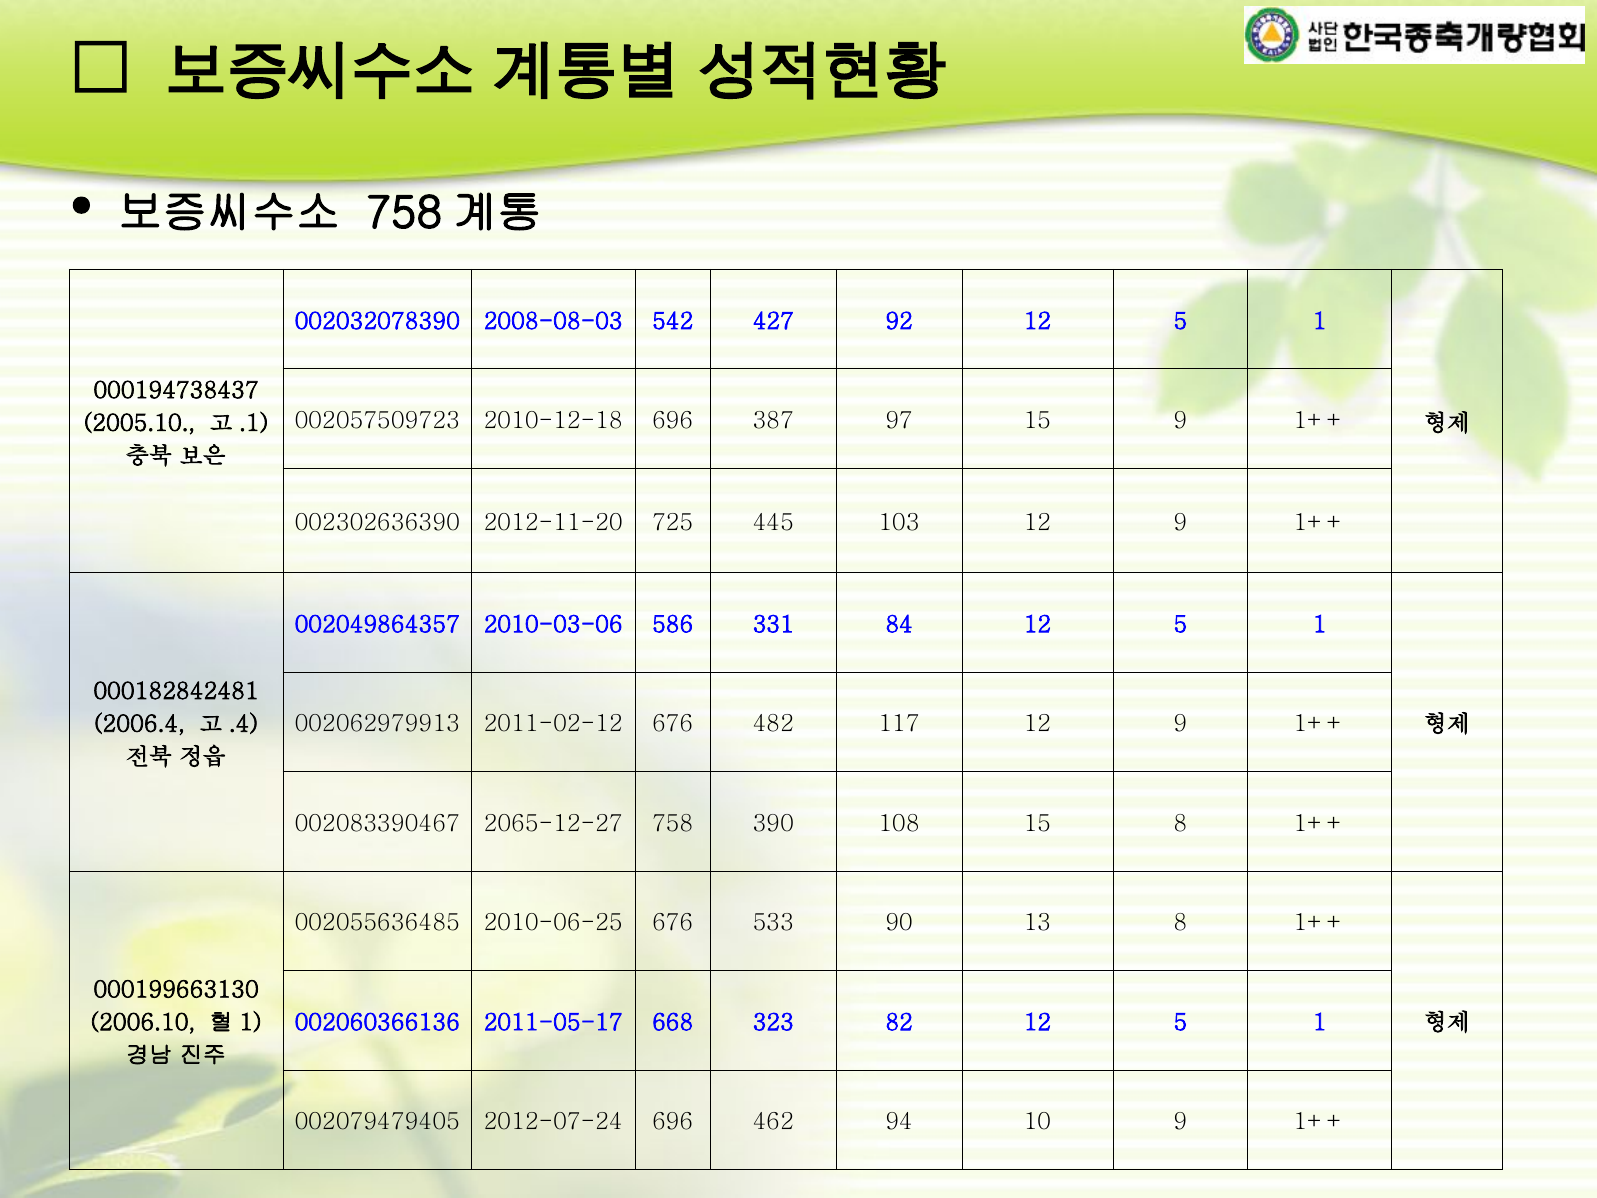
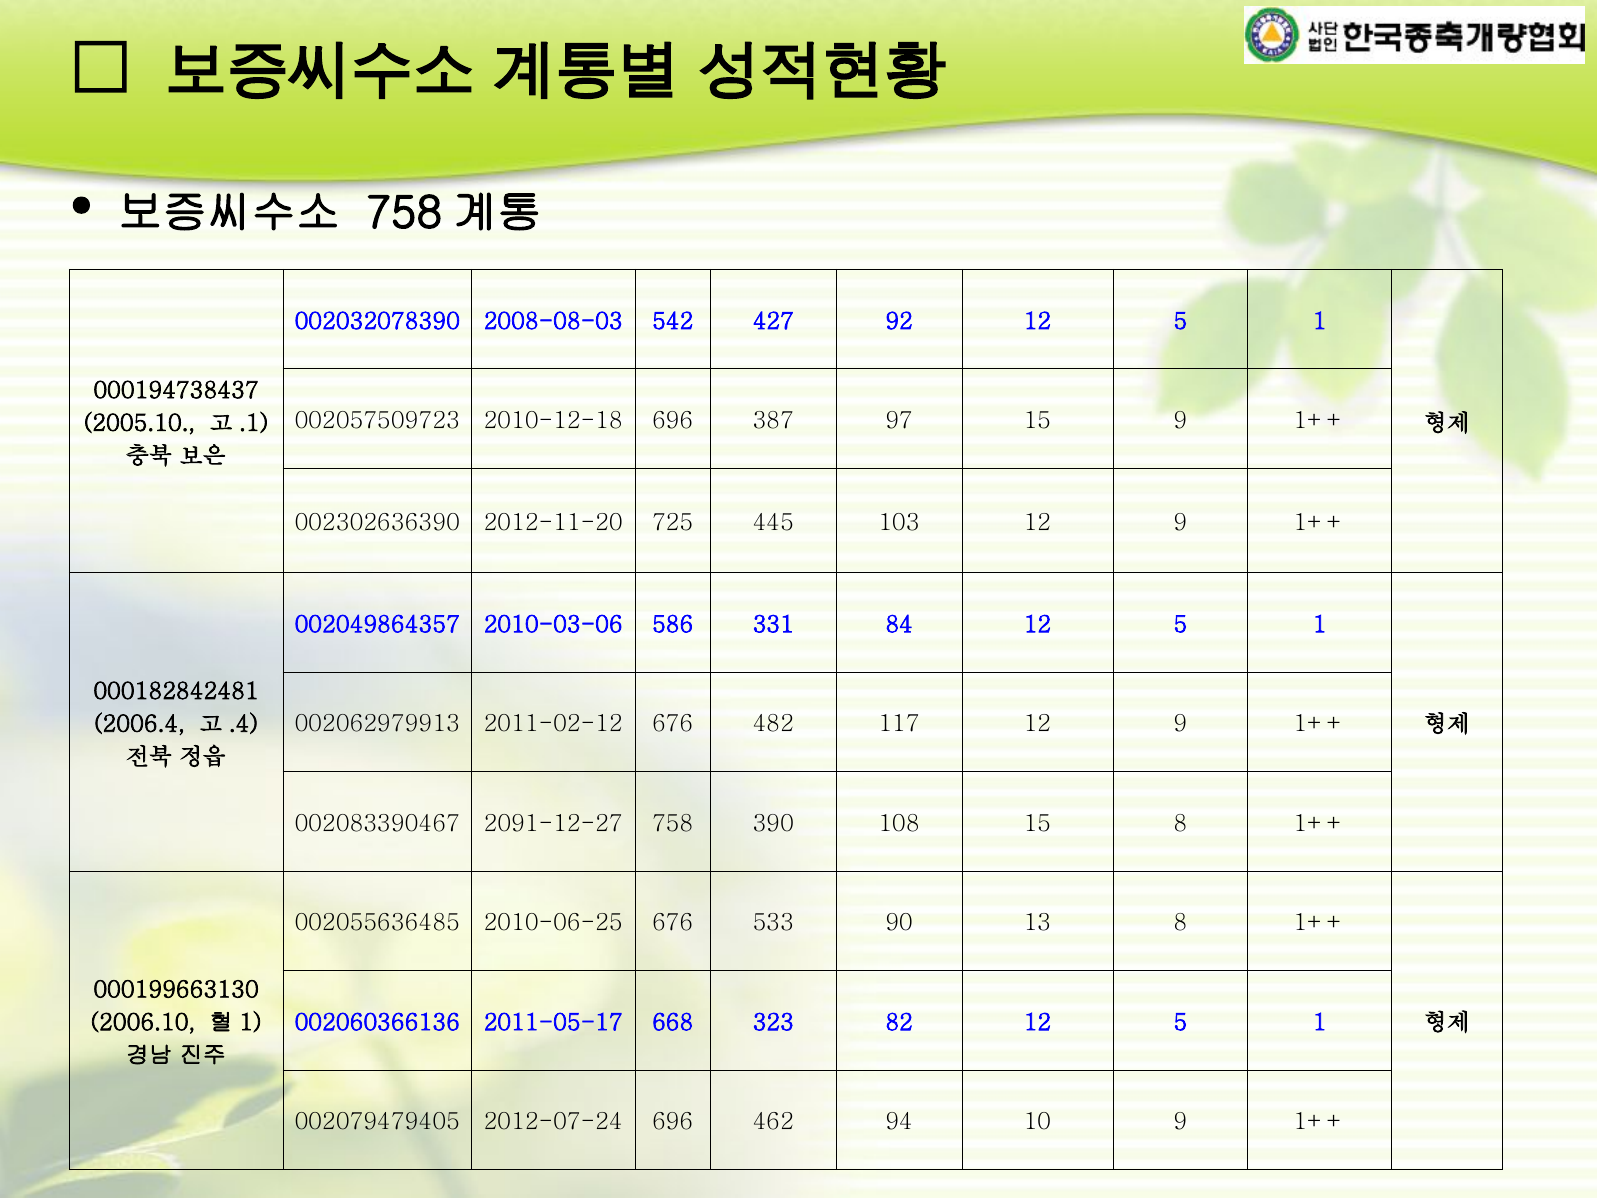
2065-12-27: 2065-12-27 -> 2091-12-27
